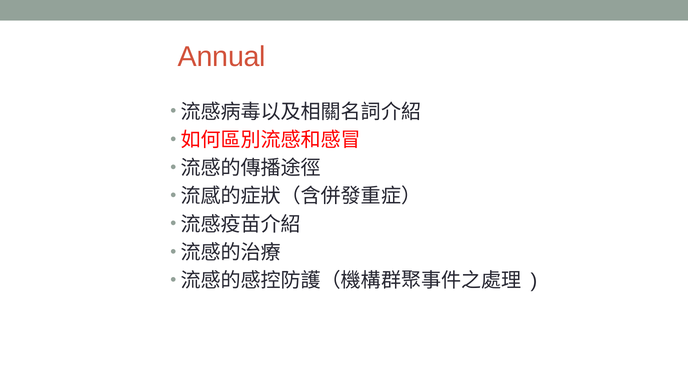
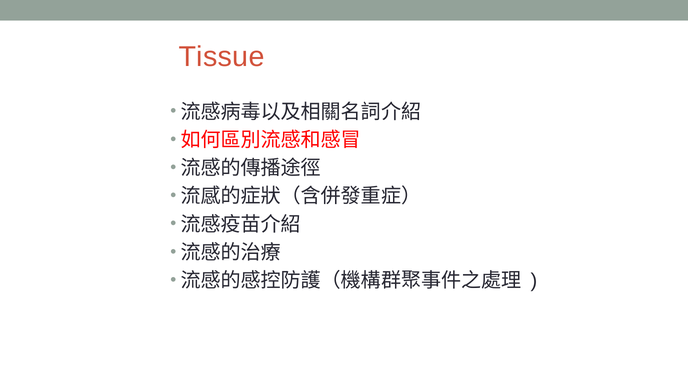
Annual: Annual -> Tissue
